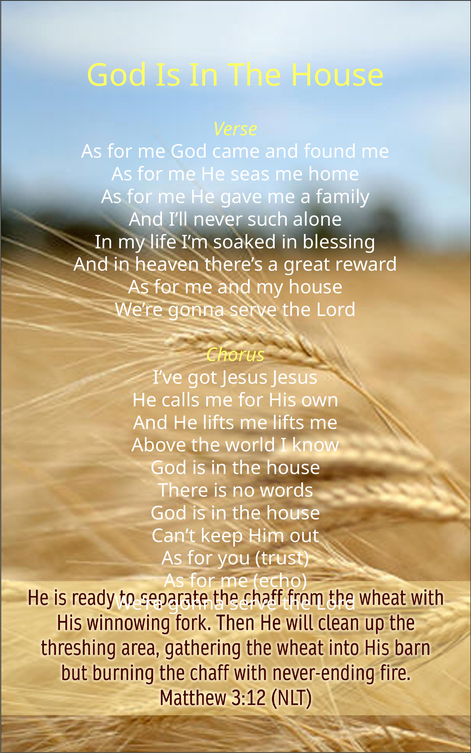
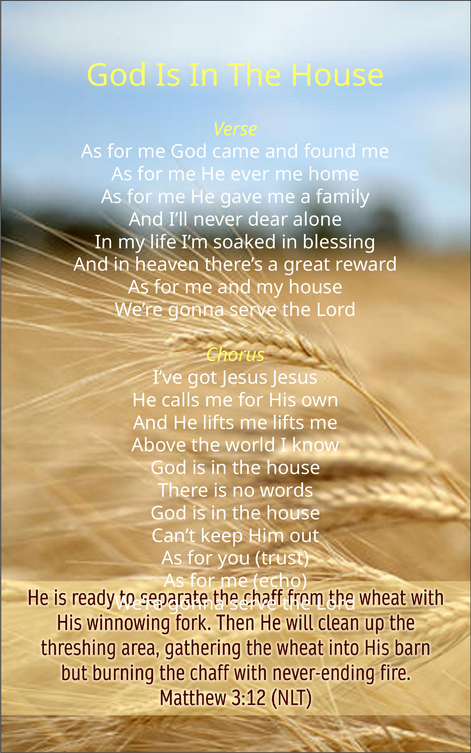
seas: seas -> ever
such: such -> dear
